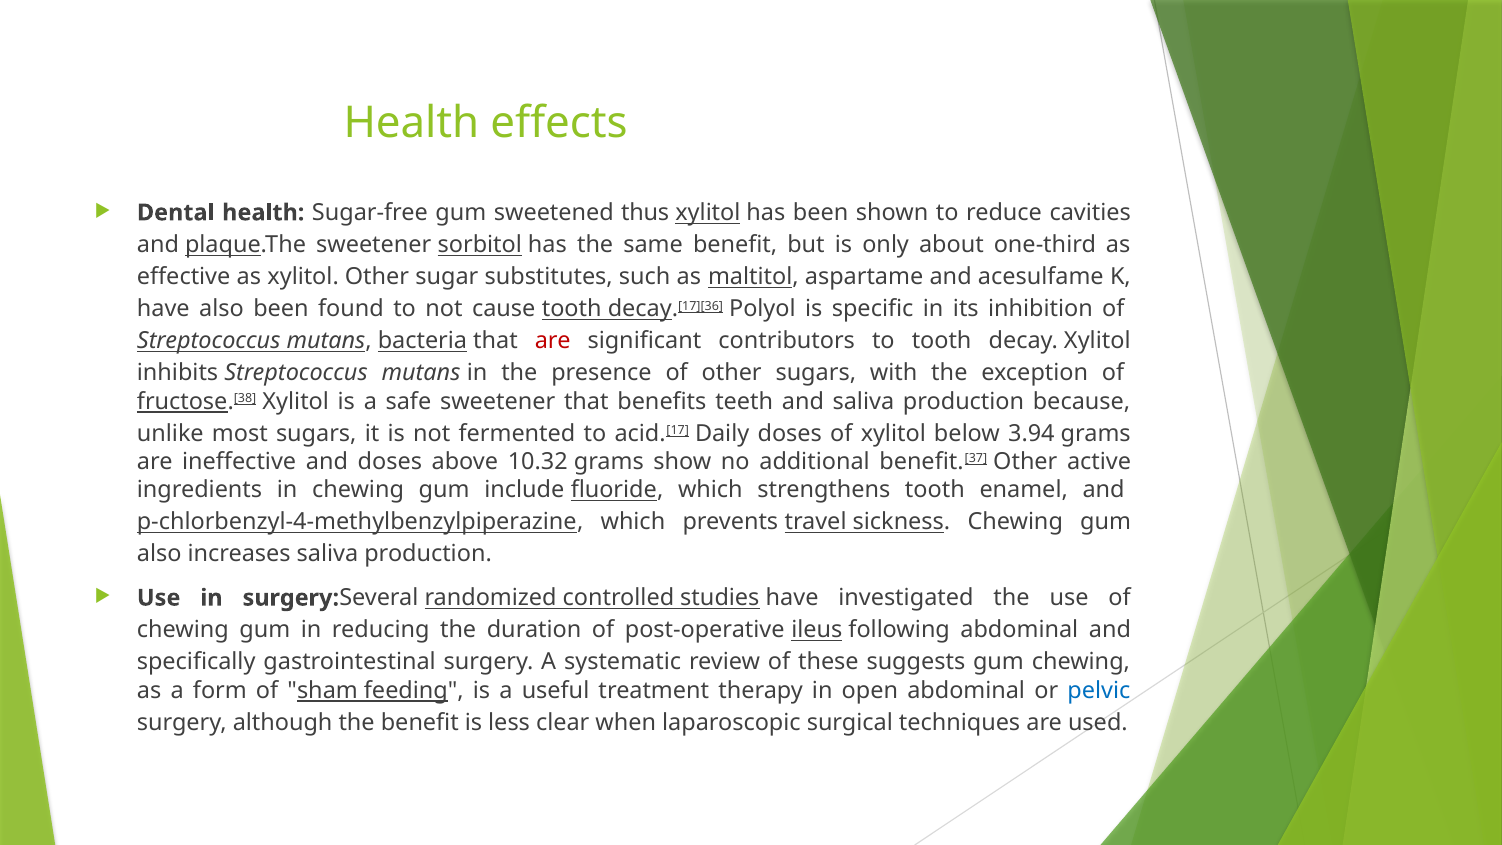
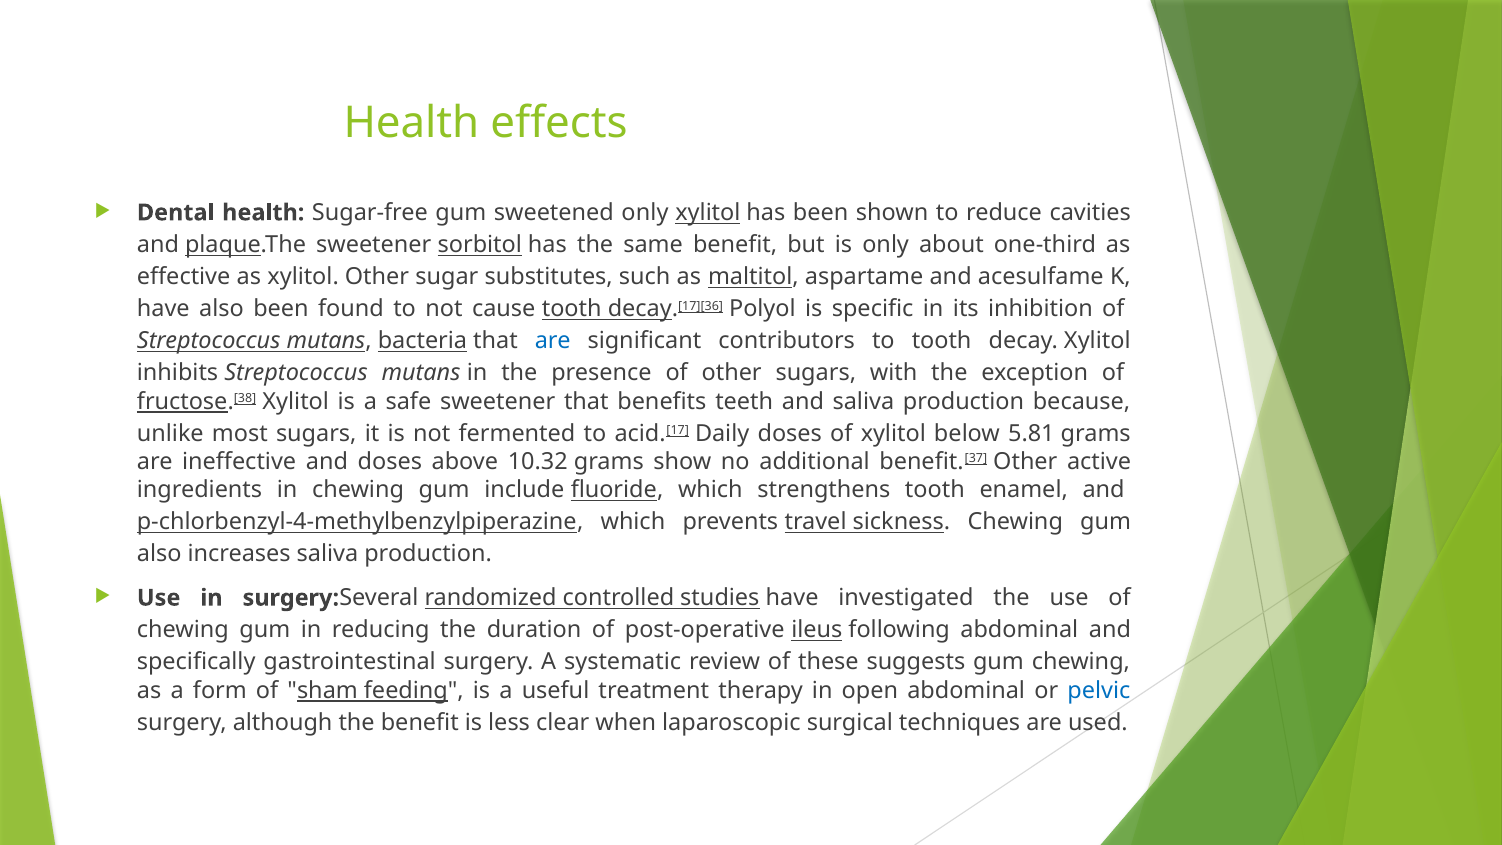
sweetened thus: thus -> only
are at (553, 341) colour: red -> blue
3.94: 3.94 -> 5.81
